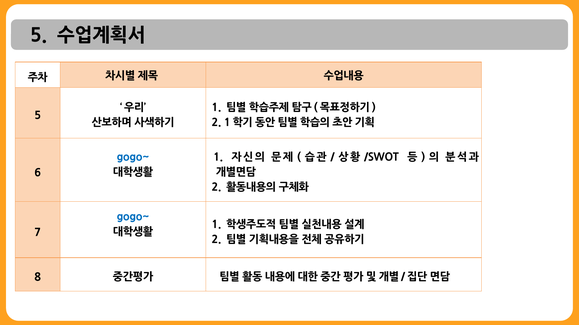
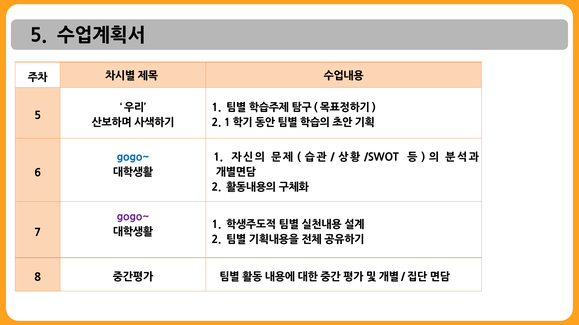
gogo~ at (133, 217) colour: blue -> purple
